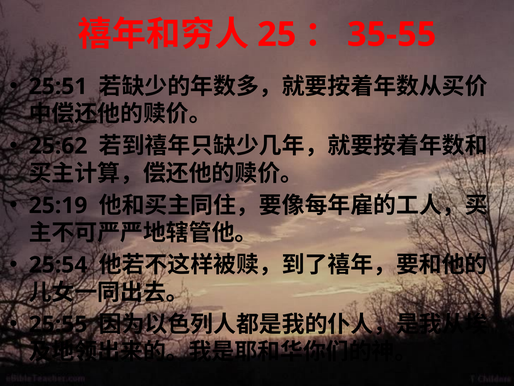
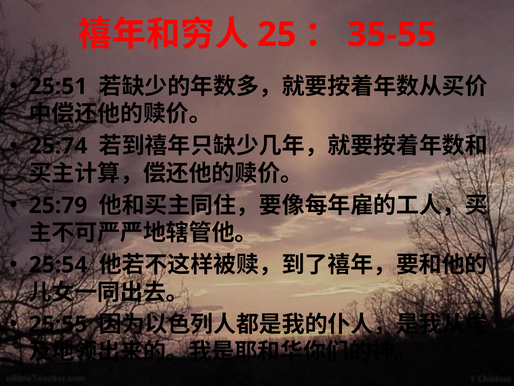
25:62: 25:62 -> 25:74
25:19: 25:19 -> 25:79
